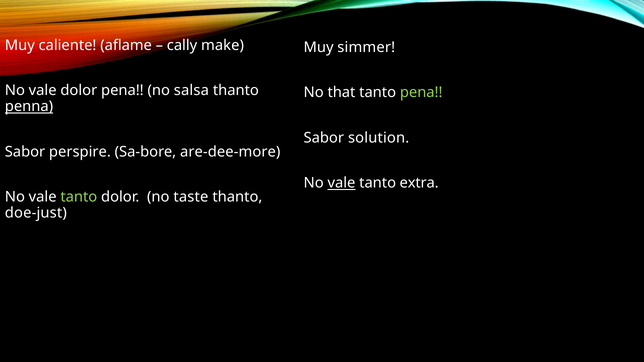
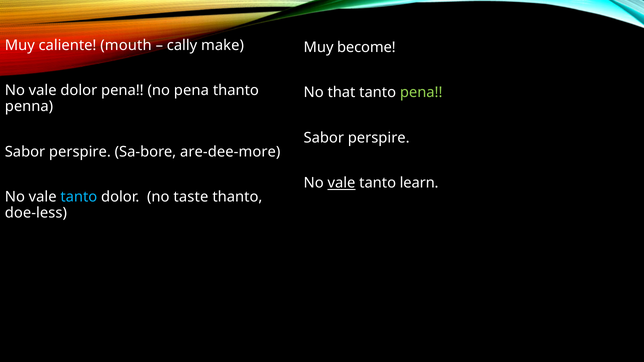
aflame: aflame -> mouth
simmer: simmer -> become
no salsa: salsa -> pena
penna underline: present -> none
solution at (379, 138): solution -> perspire
extra: extra -> learn
tanto at (79, 197) colour: light green -> light blue
doe-just: doe-just -> doe-less
